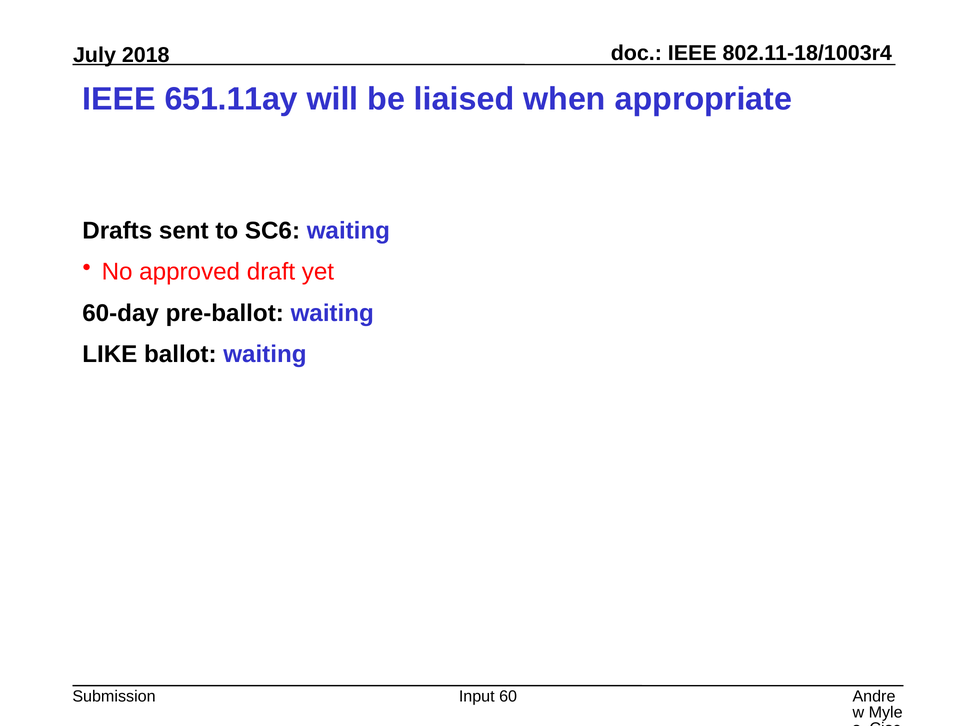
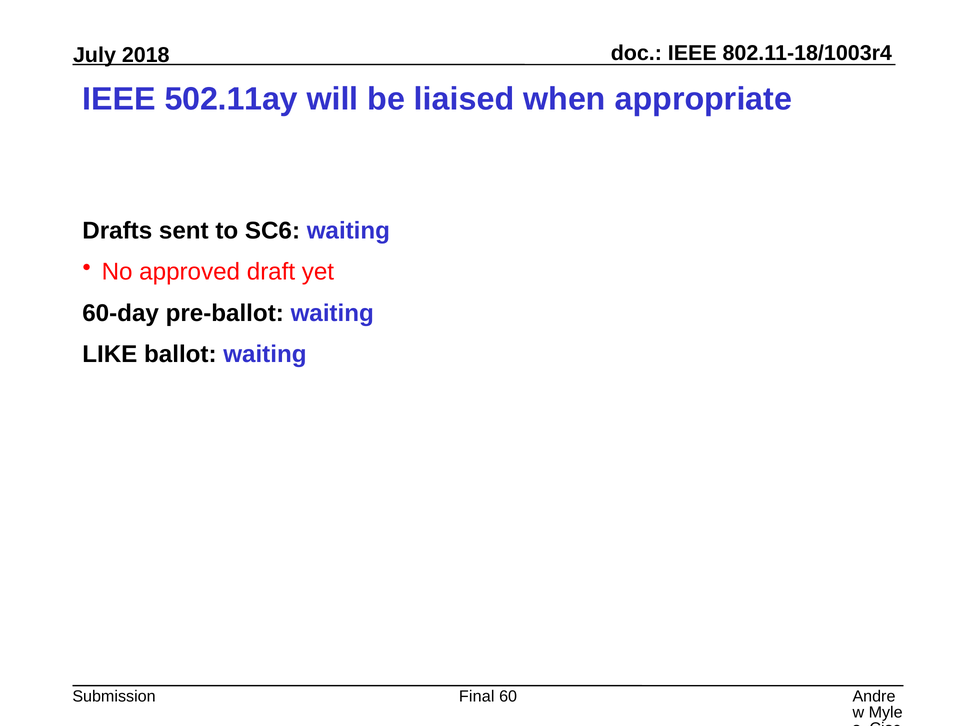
651.11ay: 651.11ay -> 502.11ay
Input: Input -> Final
